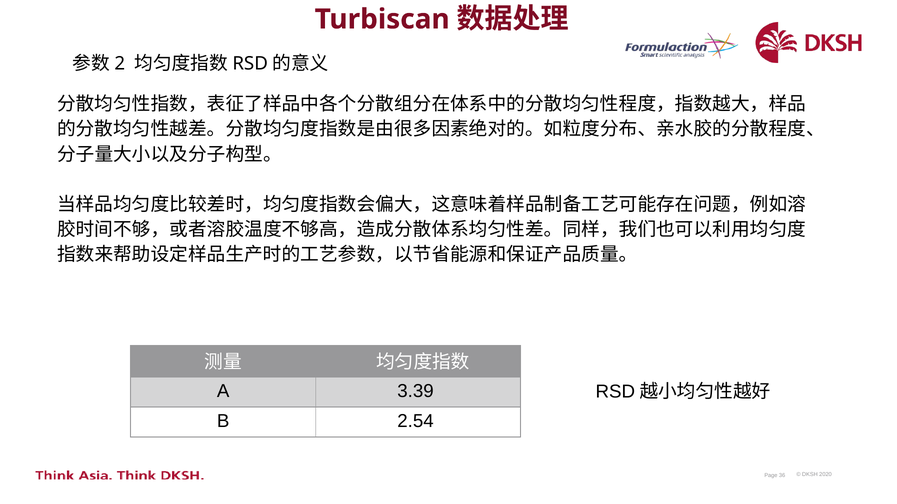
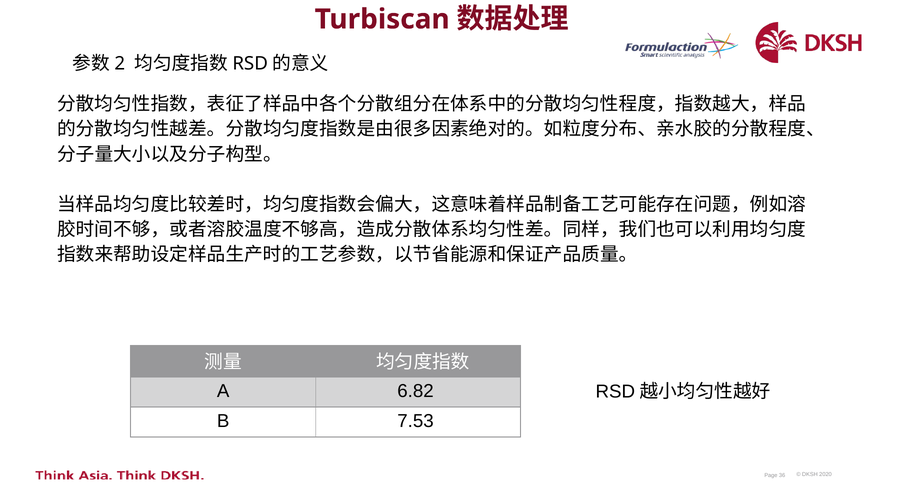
3.39: 3.39 -> 6.82
2.54: 2.54 -> 7.53
